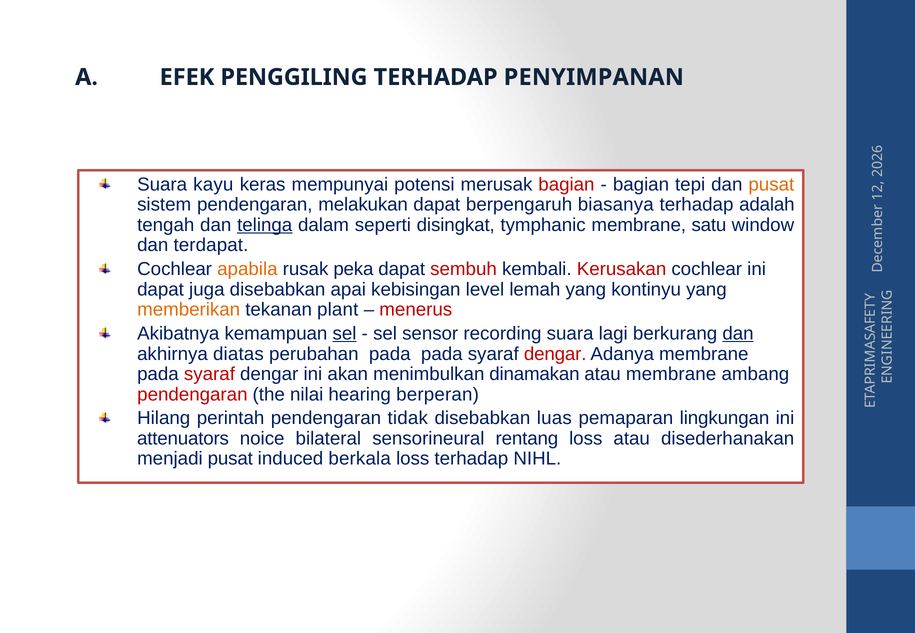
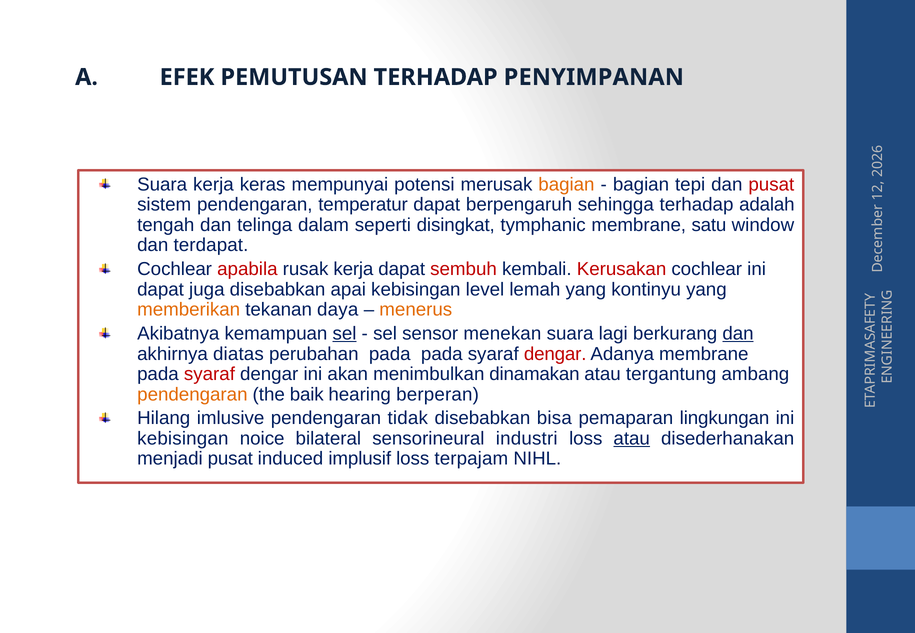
PENGGILING: PENGGILING -> PEMUTUSAN
Suara kayu: kayu -> kerja
bagian at (566, 185) colour: red -> orange
pusat at (771, 185) colour: orange -> red
melakukan: melakukan -> temperatur
biasanya: biasanya -> sehingga
telinga underline: present -> none
apabila colour: orange -> red
rusak peka: peka -> kerja
plant: plant -> daya
menerus colour: red -> orange
recording: recording -> menekan
atau membrane: membrane -> tergantung
pendengaran at (192, 395) colour: red -> orange
nilai: nilai -> baik
perintah: perintah -> imlusive
luas: luas -> bisa
attenuators at (183, 439): attenuators -> kebisingan
rentang: rentang -> industri
atau at (632, 439) underline: none -> present
berkala: berkala -> implusif
loss terhadap: terhadap -> terpajam
